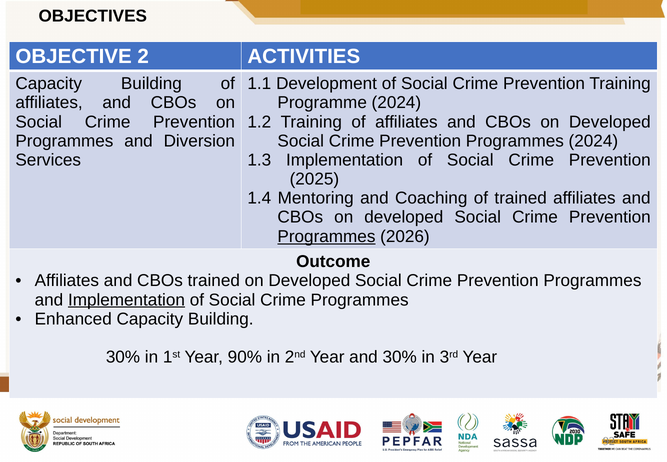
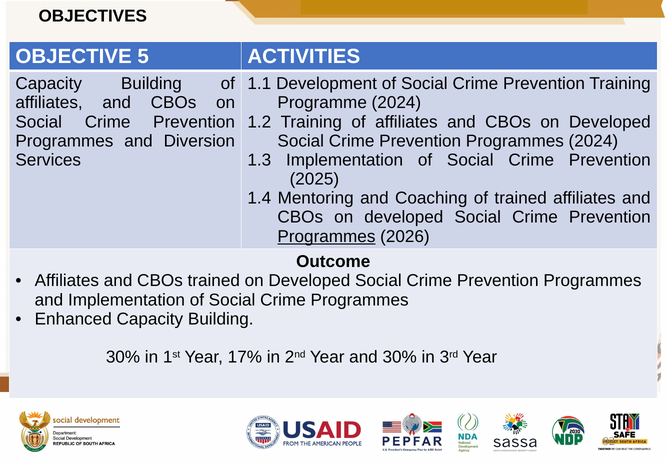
2: 2 -> 5
Implementation at (126, 300) underline: present -> none
90%: 90% -> 17%
